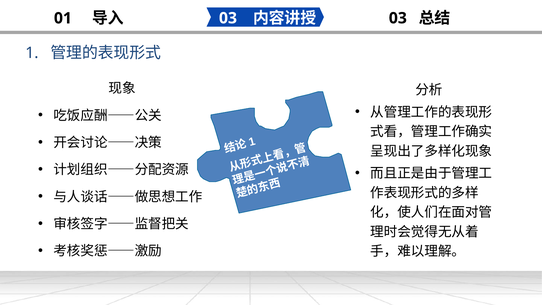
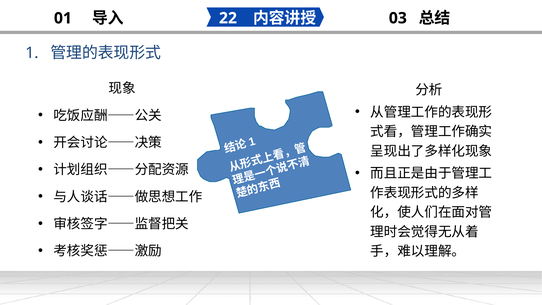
03 at (228, 18): 03 -> 22
